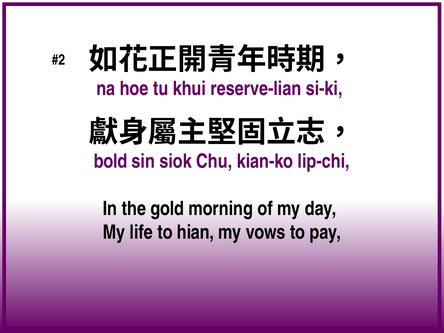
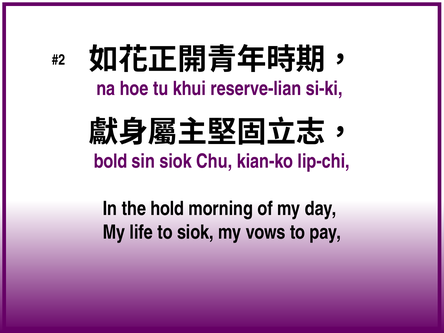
gold: gold -> hold
to hian: hian -> siok
